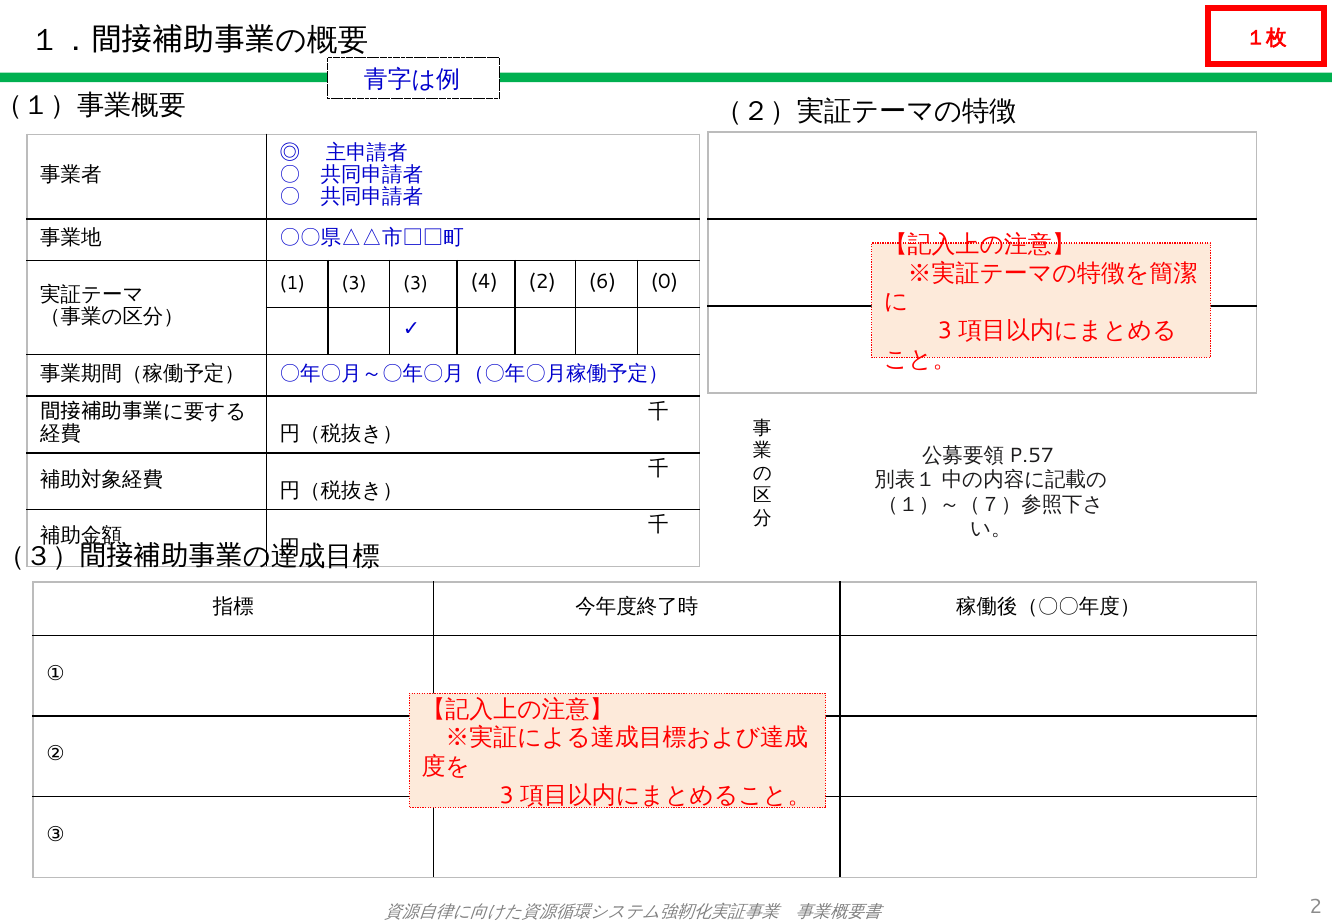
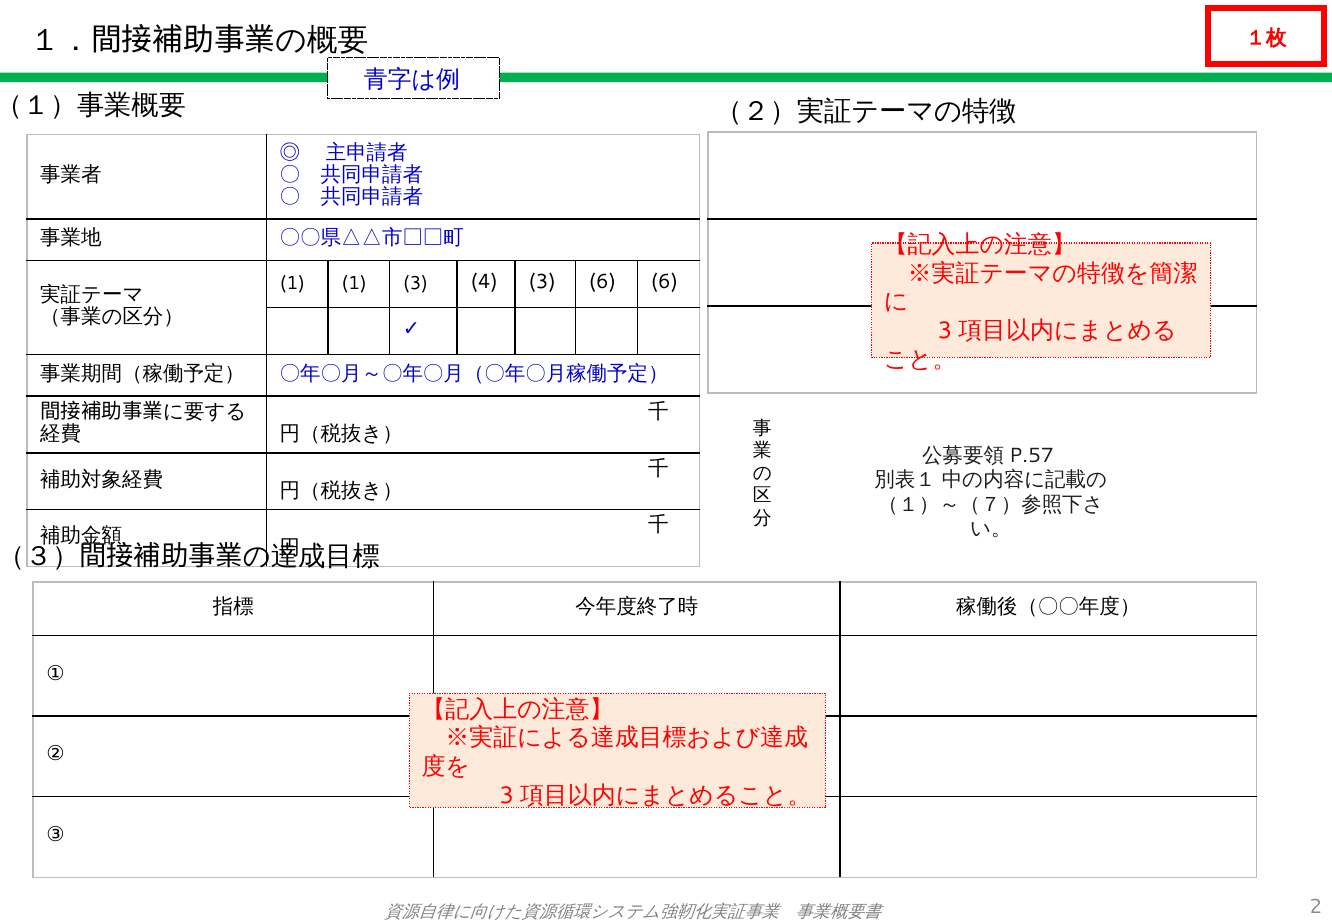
1 3: 3 -> 1
4 2: 2 -> 3
6 0: 0 -> 6
